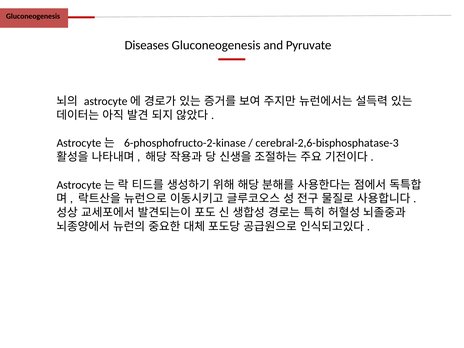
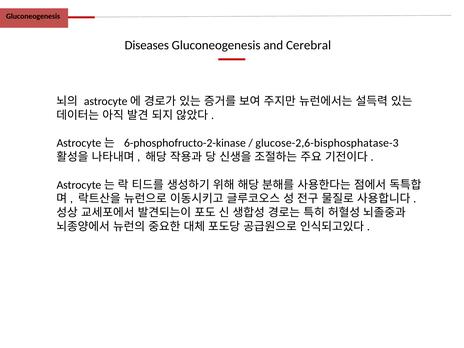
Pyruvate: Pyruvate -> Cerebral
cerebral-2,6-bisphosphatase-3: cerebral-2,6-bisphosphatase-3 -> glucose-2,6-bisphosphatase-3
